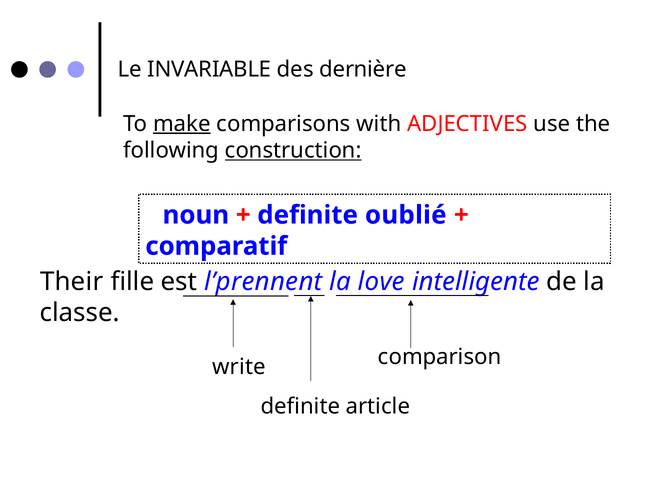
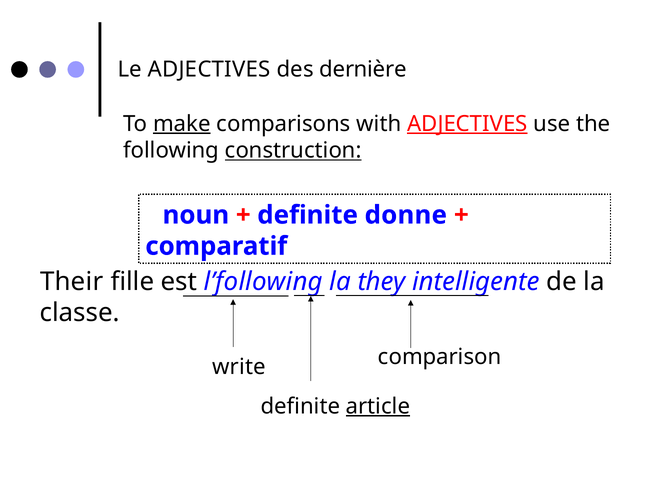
Le INVARIABLE: INVARIABLE -> ADJECTIVES
ADJECTIVES at (467, 124) underline: none -> present
oublié: oublié -> donne
l’prennent: l’prennent -> l’following
love: love -> they
article underline: none -> present
